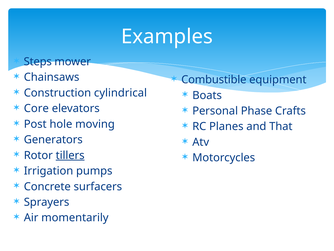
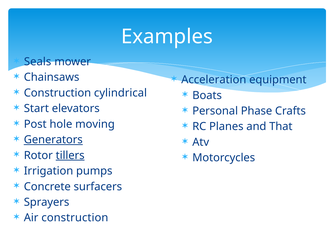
Steps: Steps -> Seals
Combustible: Combustible -> Acceleration
Core: Core -> Start
Generators underline: none -> present
Air momentarily: momentarily -> construction
